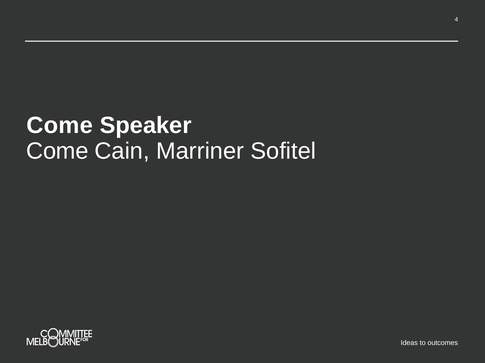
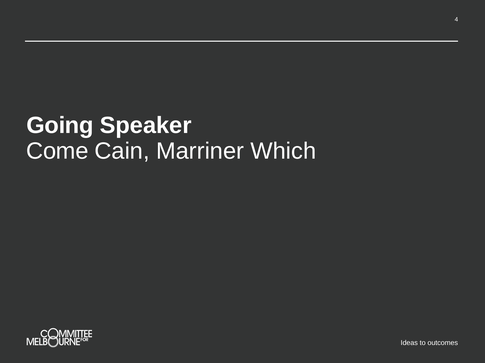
Come at (60, 126): Come -> Going
Sofitel: Sofitel -> Which
